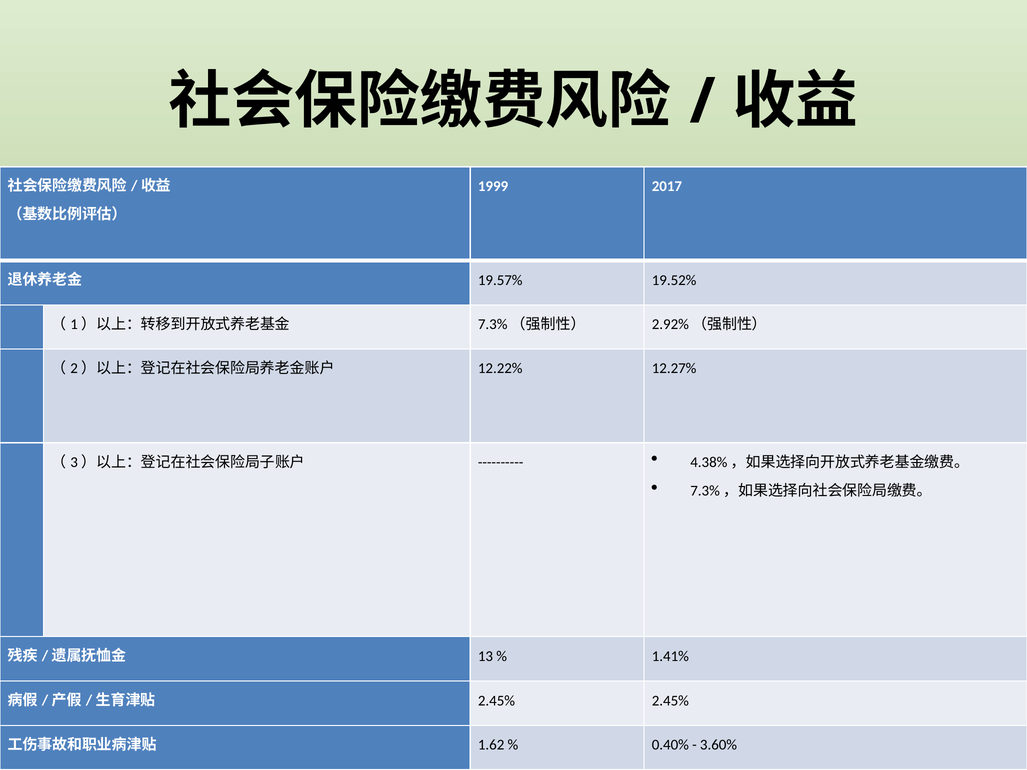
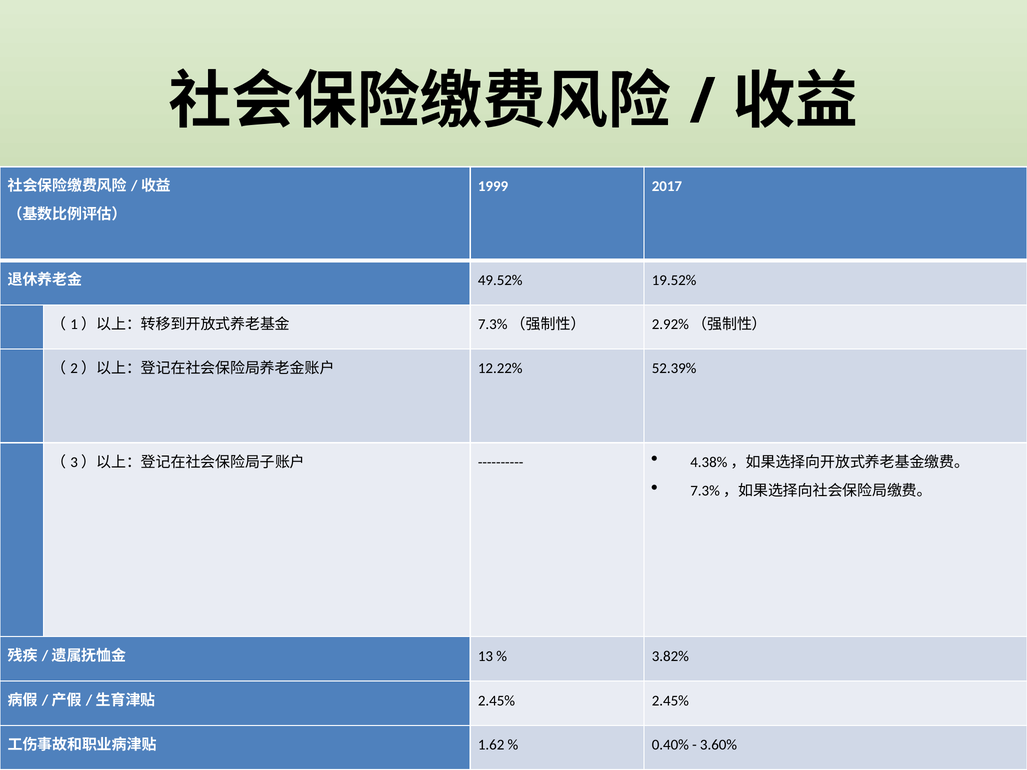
19.57%: 19.57% -> 49.52%
12.27%: 12.27% -> 52.39%
1.41%: 1.41% -> 3.82%
